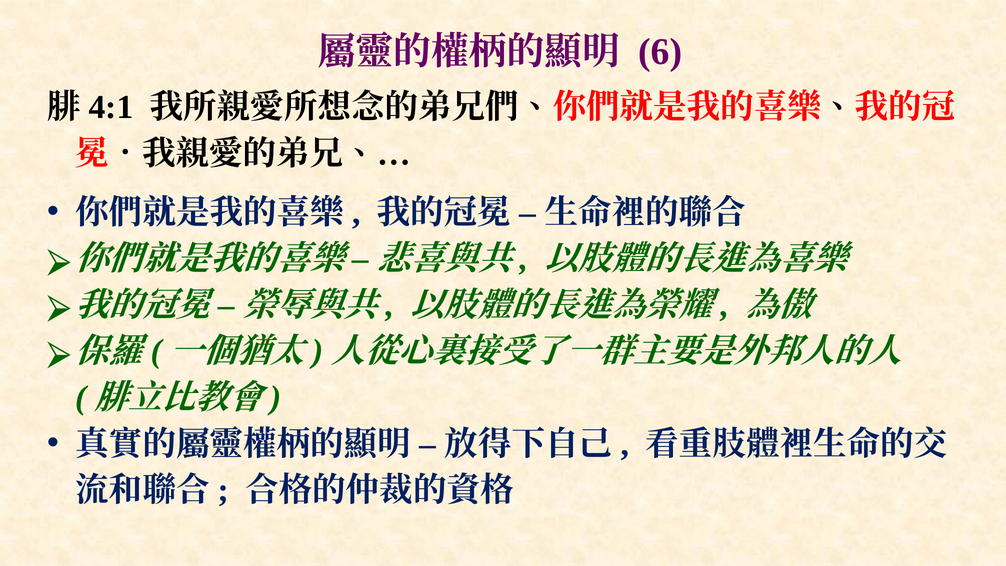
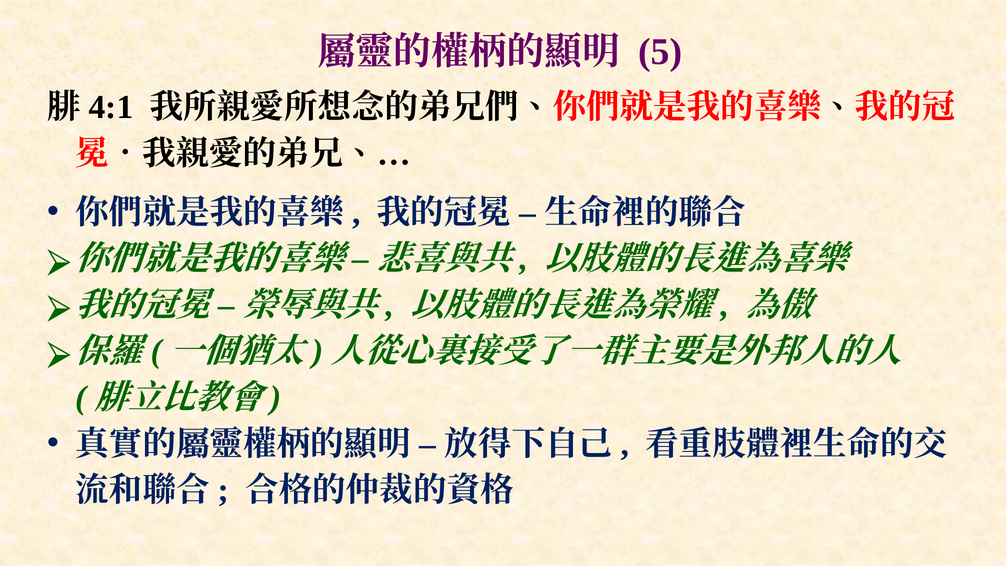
6: 6 -> 5
